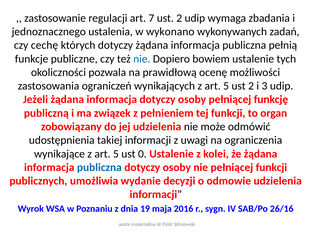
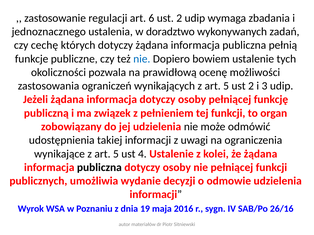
7: 7 -> 6
wykonano: wykonano -> doradztwo
0: 0 -> 4
publiczna at (99, 168) colour: blue -> black
